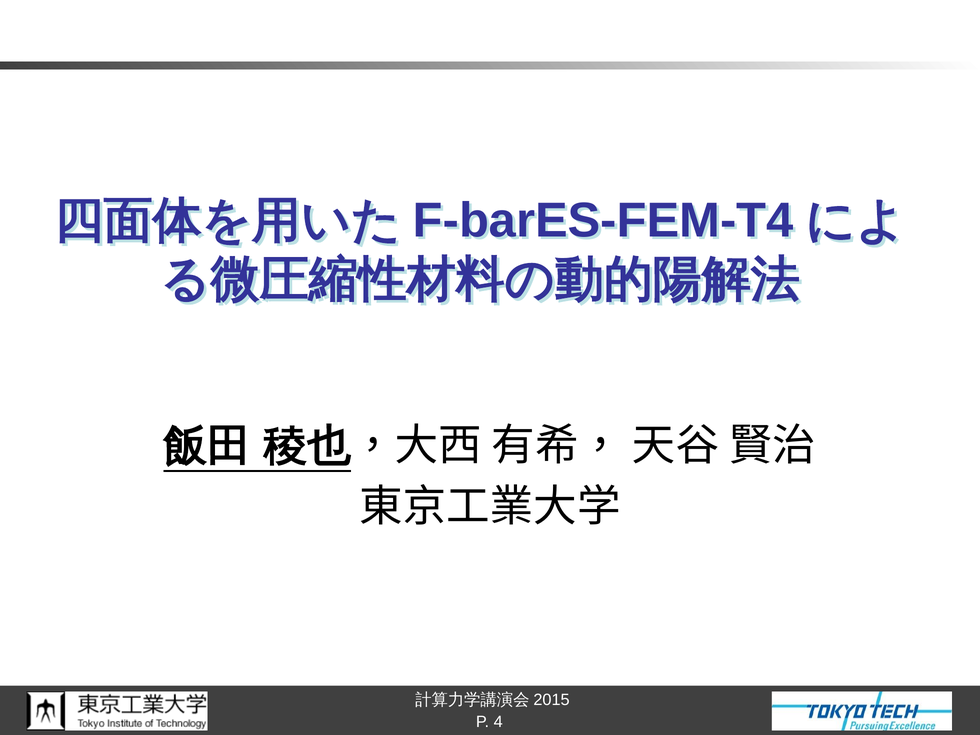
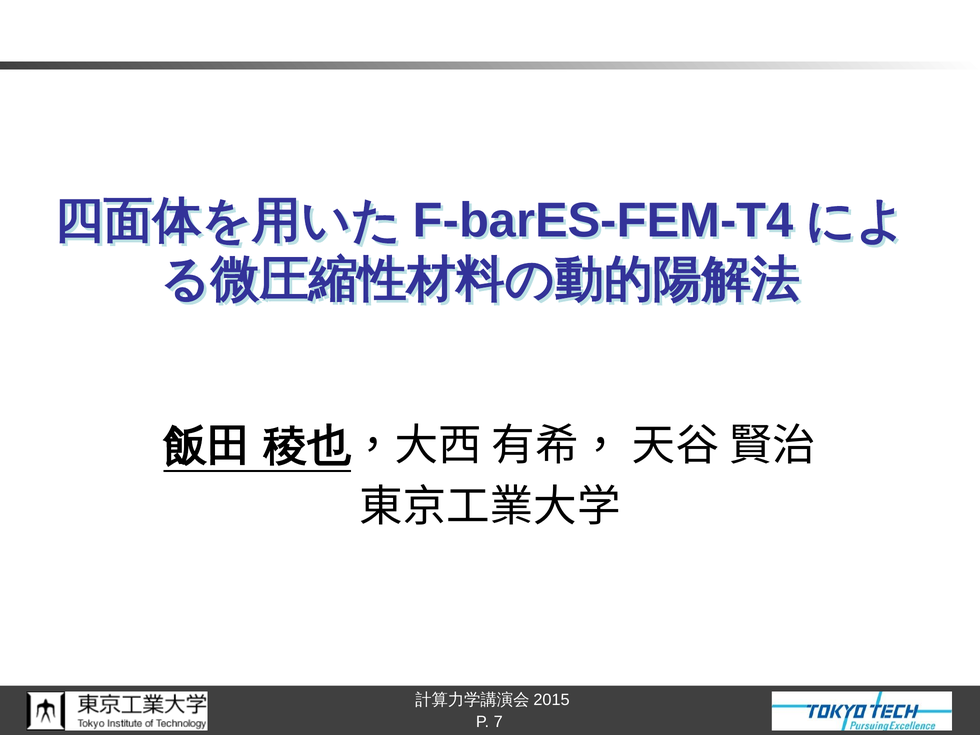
4: 4 -> 7
